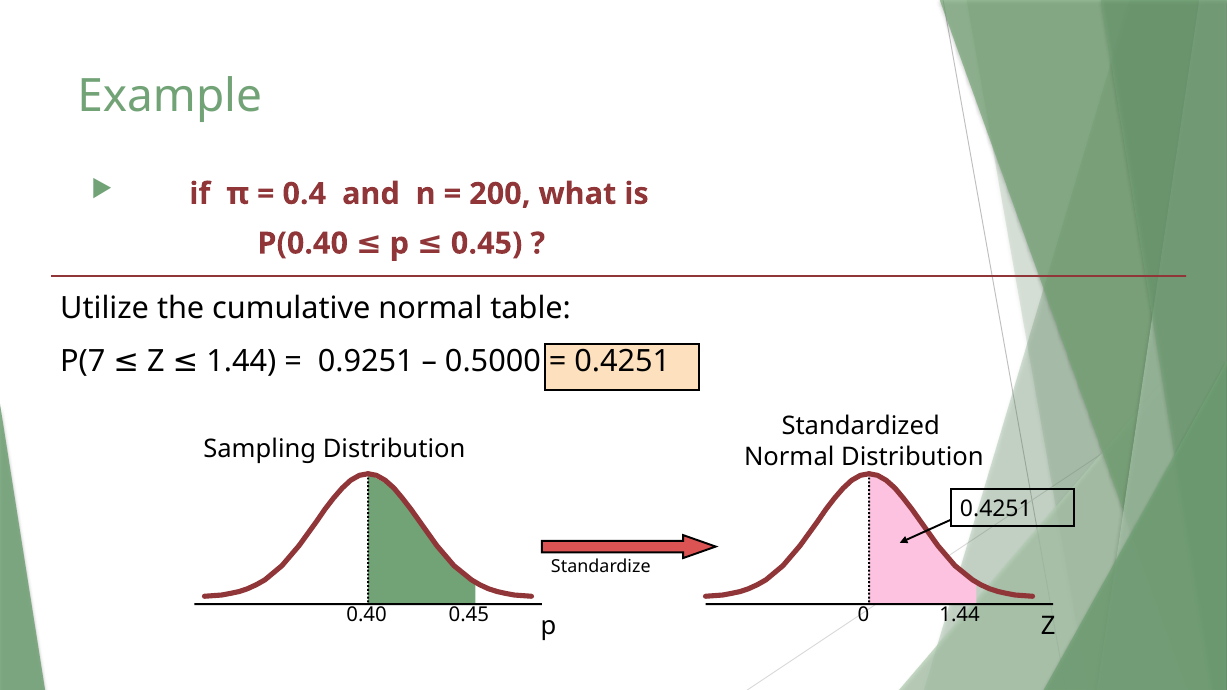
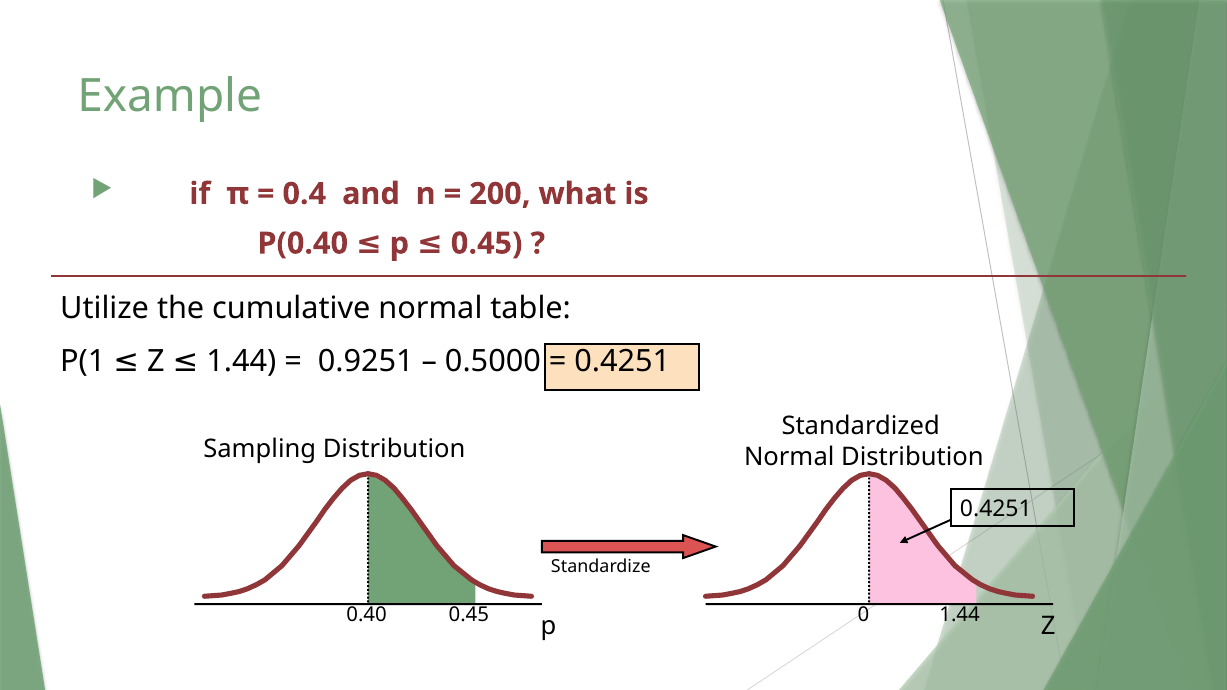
P(7: P(7 -> P(1
